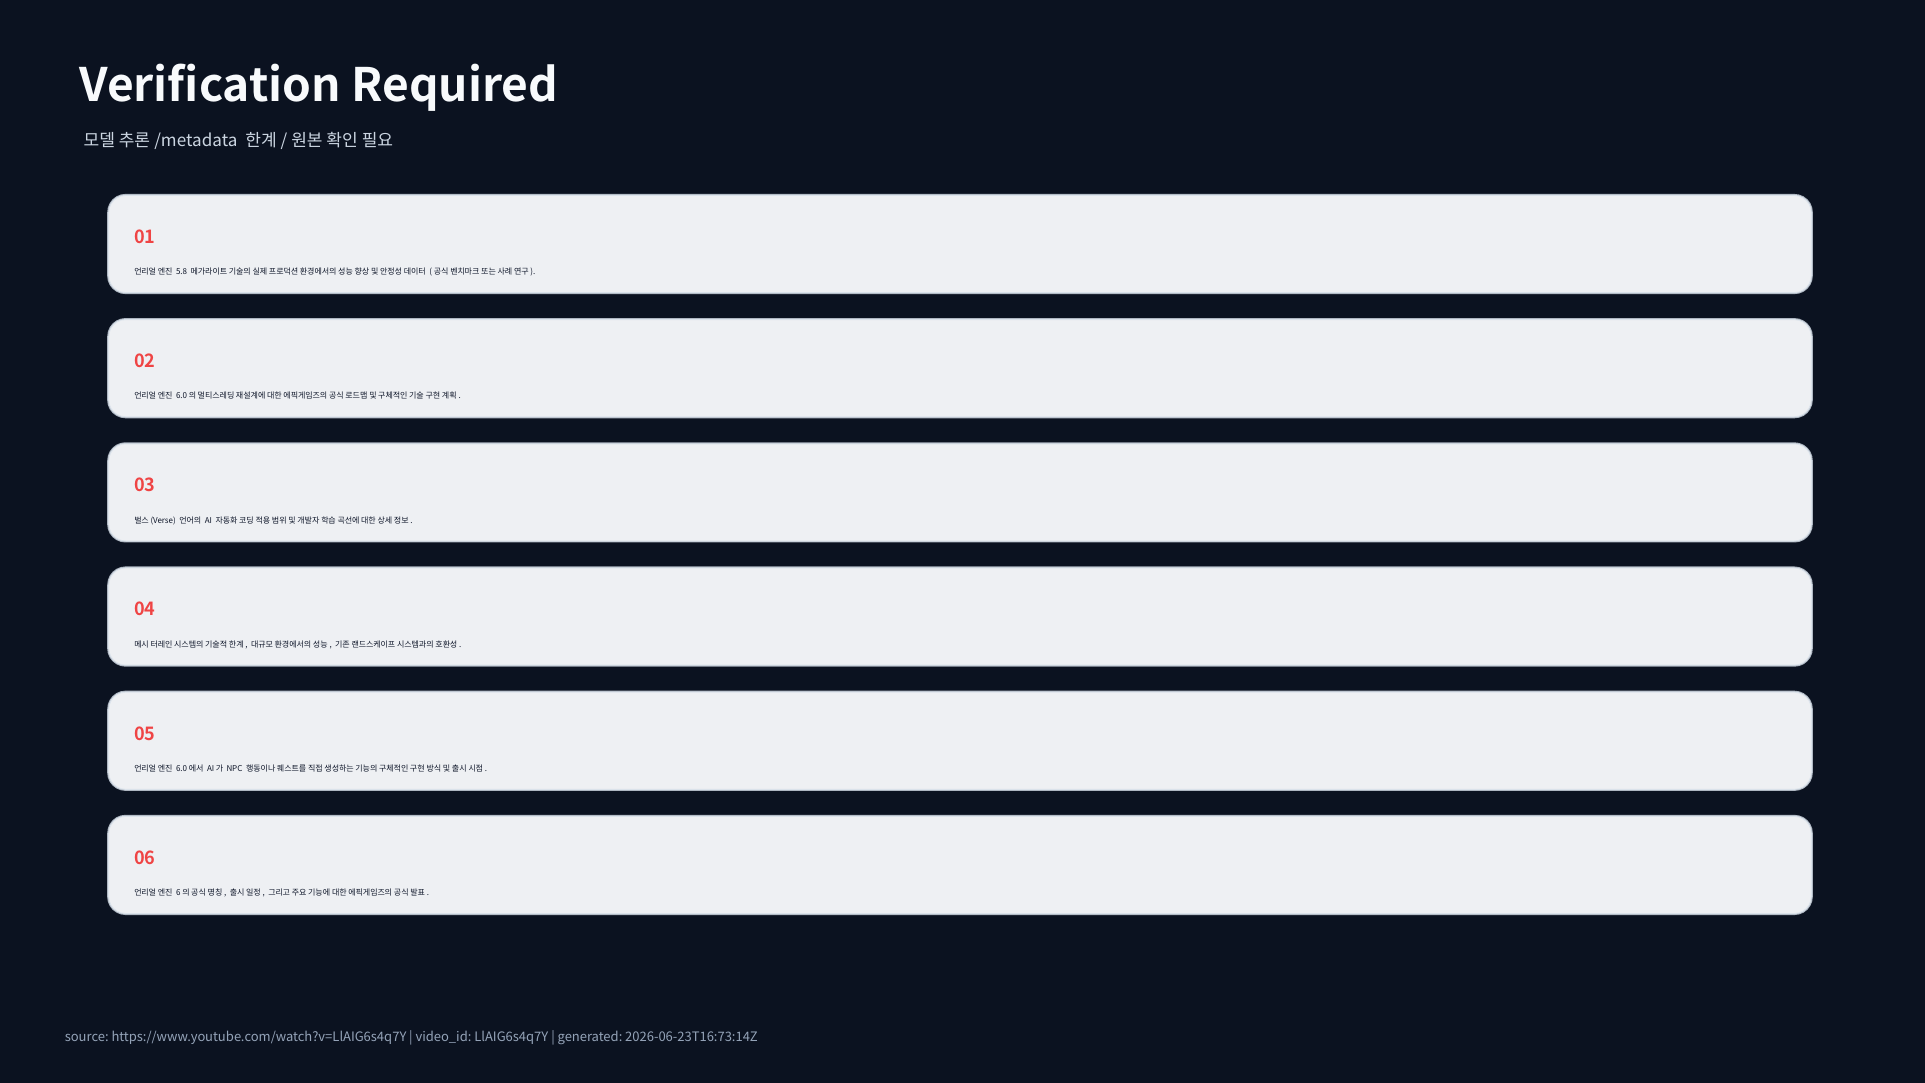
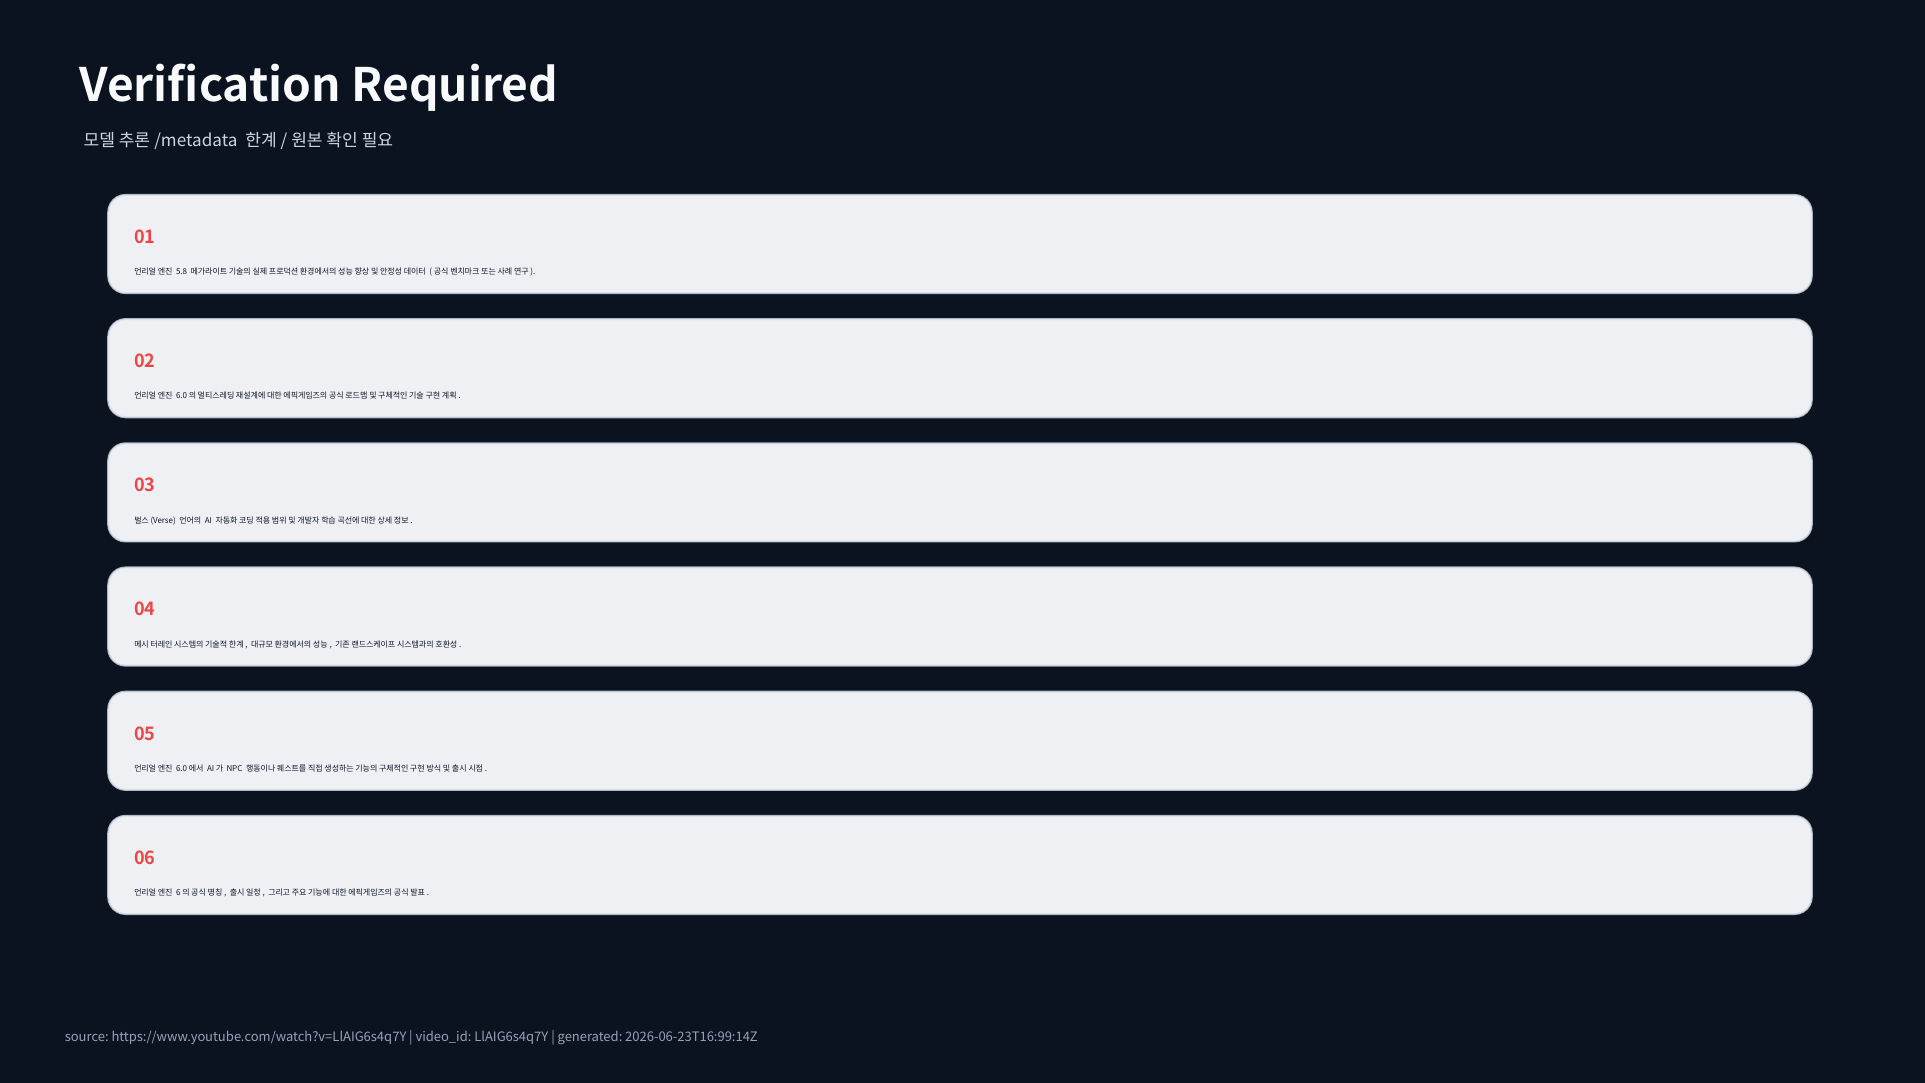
2026-06-23T16:73:14Z: 2026-06-23T16:73:14Z -> 2026-06-23T16:99:14Z
